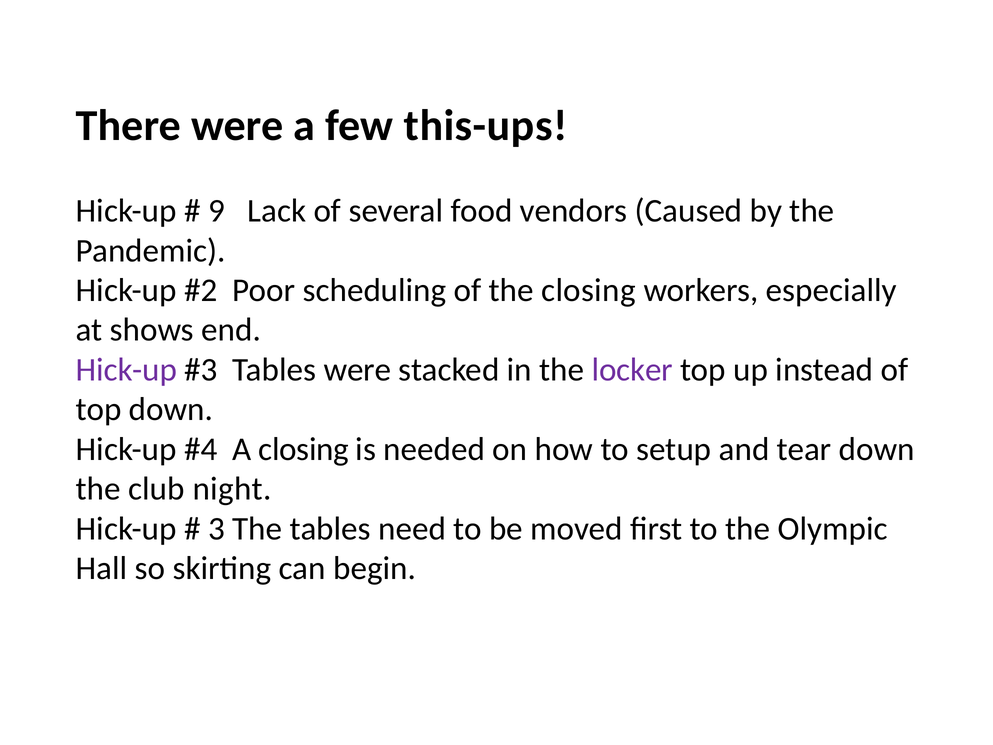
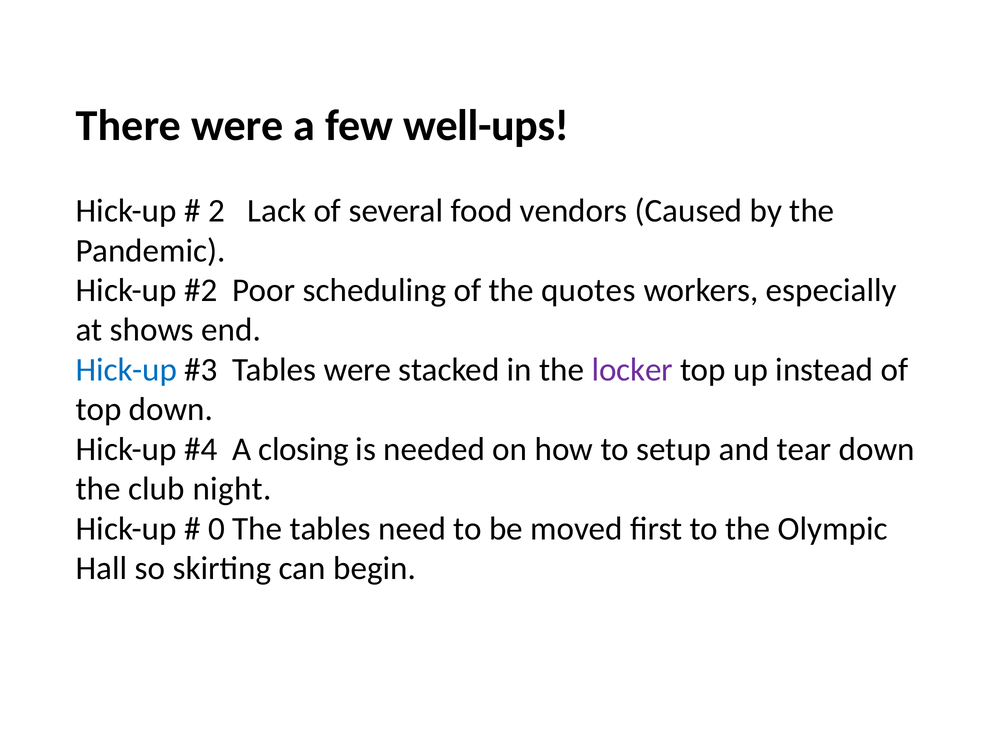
this-ups: this-ups -> well-ups
9: 9 -> 2
the closing: closing -> quotes
Hick-up at (126, 370) colour: purple -> blue
3: 3 -> 0
